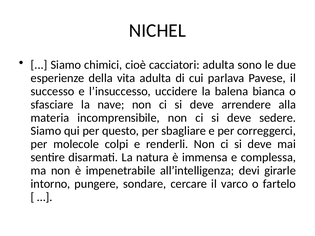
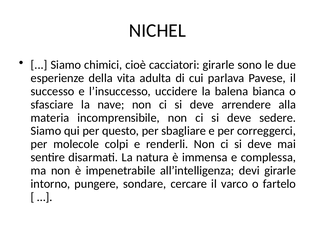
cacciatori adulta: adulta -> girarle
